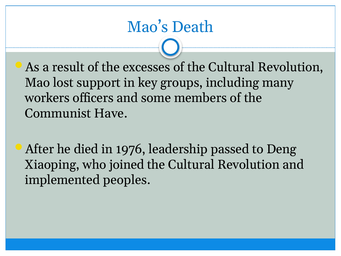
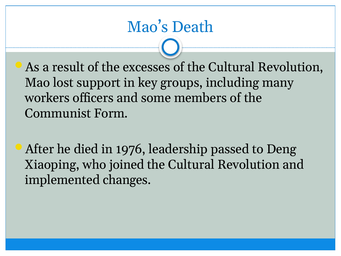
Have: Have -> Form
peoples: peoples -> changes
